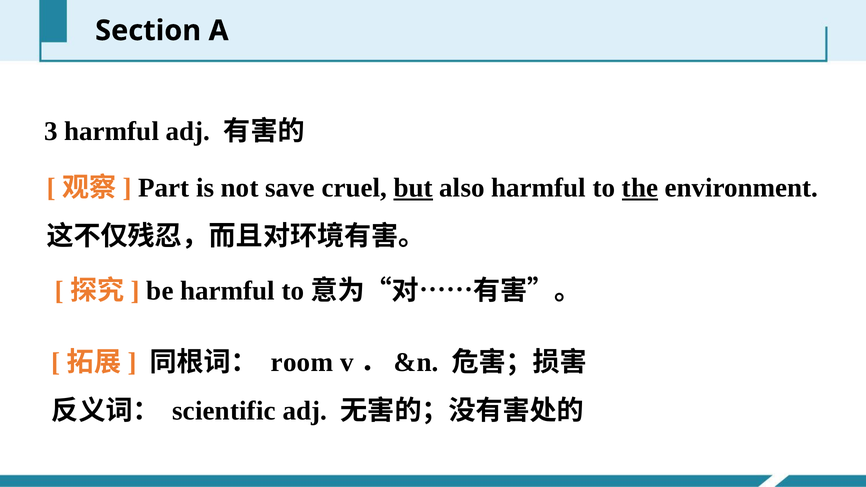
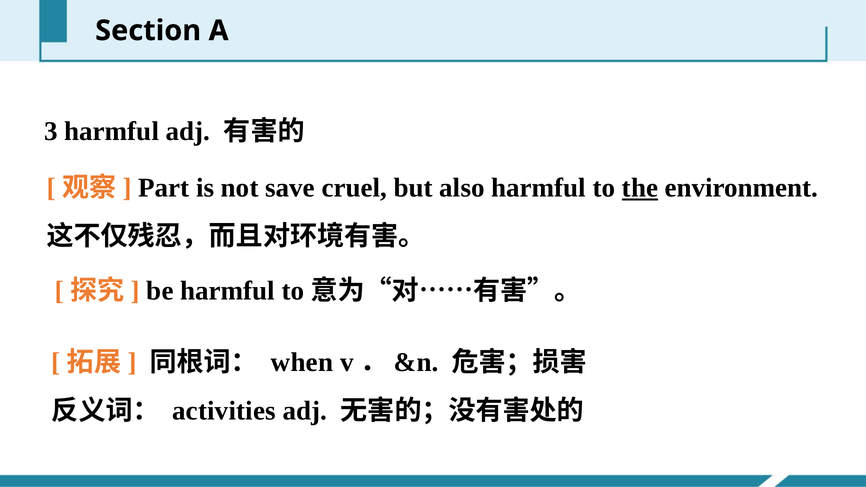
but underline: present -> none
room: room -> when
scientific: scientific -> activities
